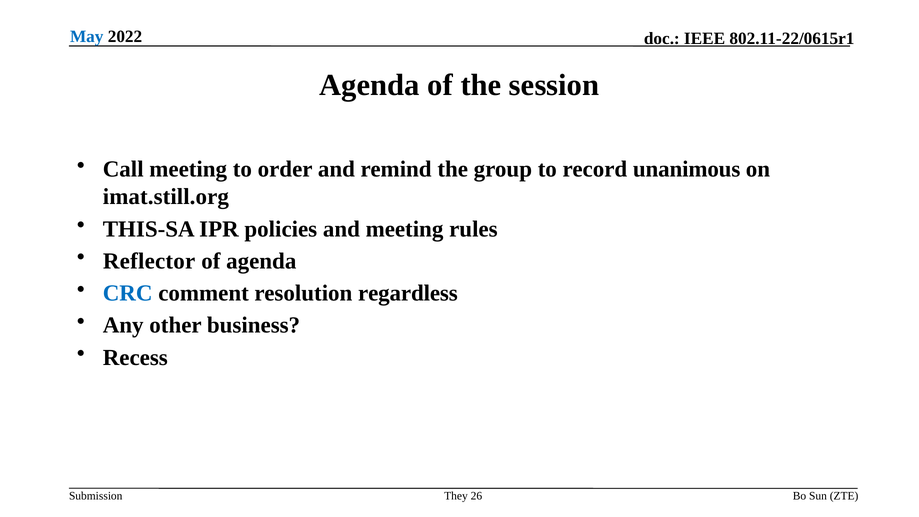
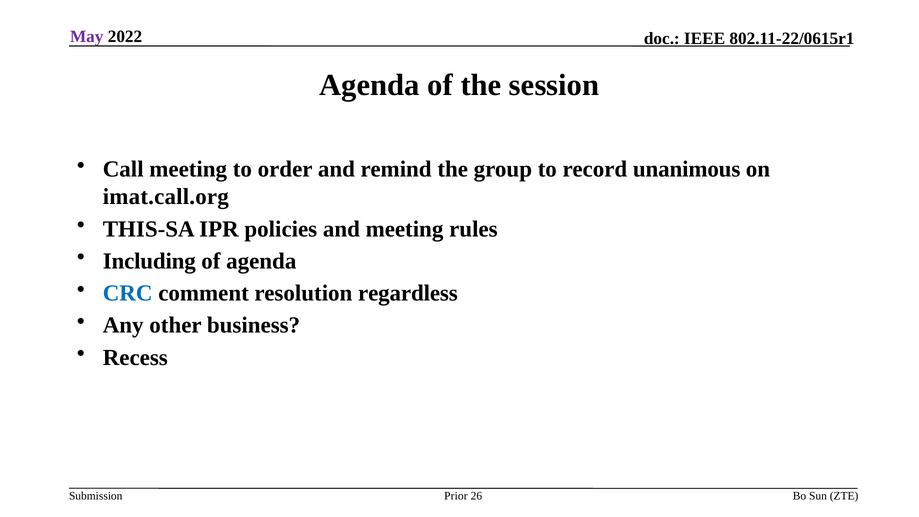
May colour: blue -> purple
imat.still.org: imat.still.org -> imat.call.org
Reflector: Reflector -> Including
They: They -> Prior
